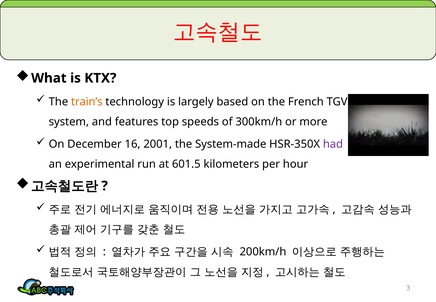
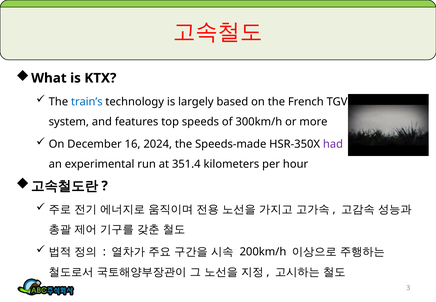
train’s colour: orange -> blue
2001: 2001 -> 2024
System-made: System-made -> Speeds-made
601.5: 601.5 -> 351.4
